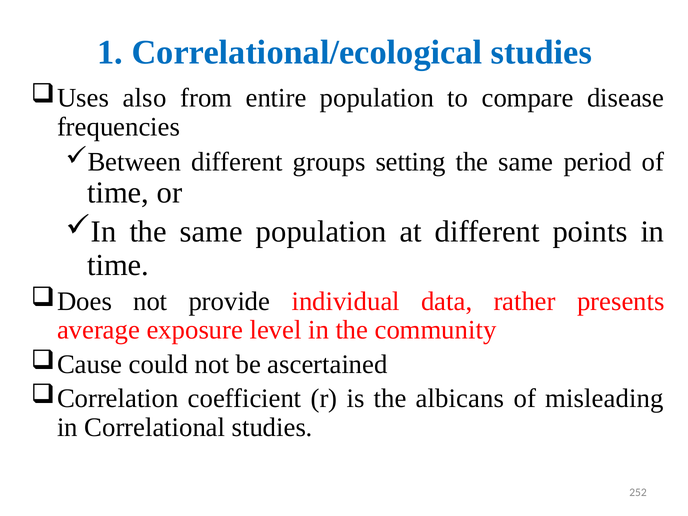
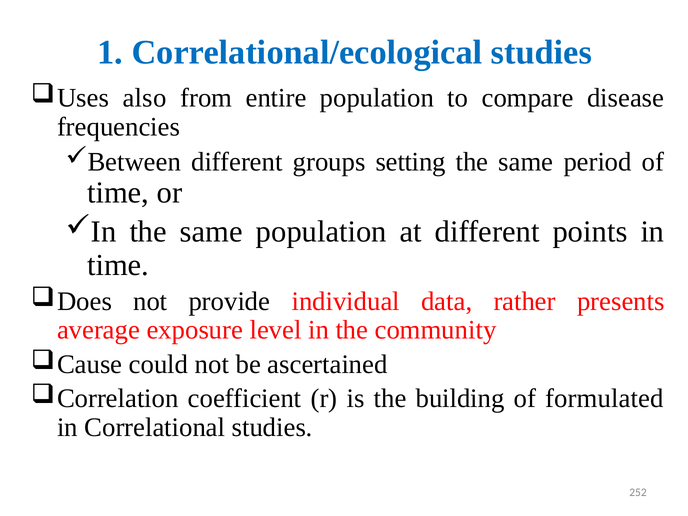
albicans: albicans -> building
misleading: misleading -> formulated
